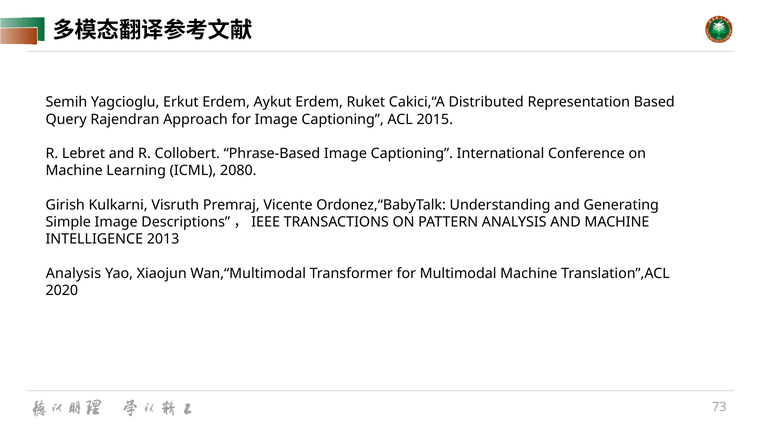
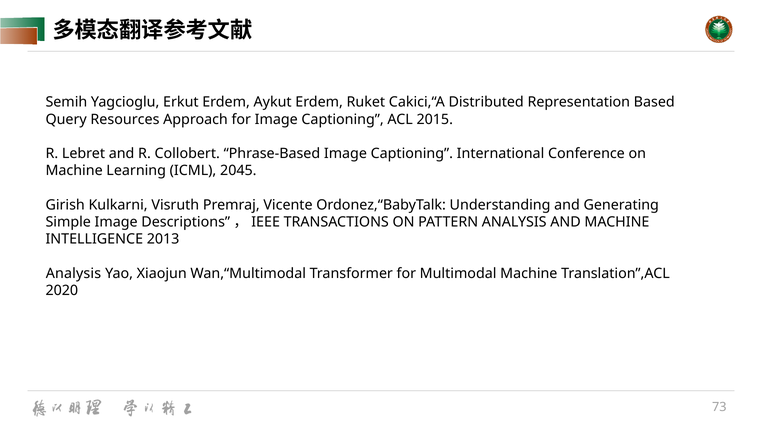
Rajendran: Rajendran -> Resources
2080: 2080 -> 2045
